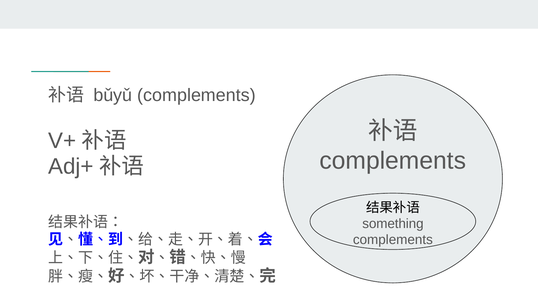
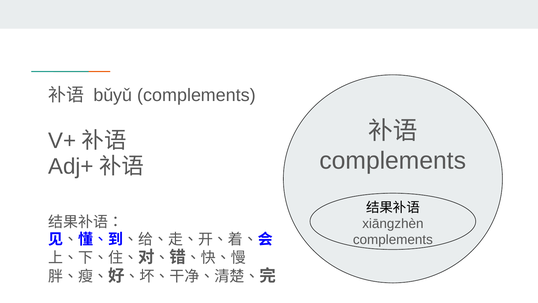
something: something -> xiāngzhèn
